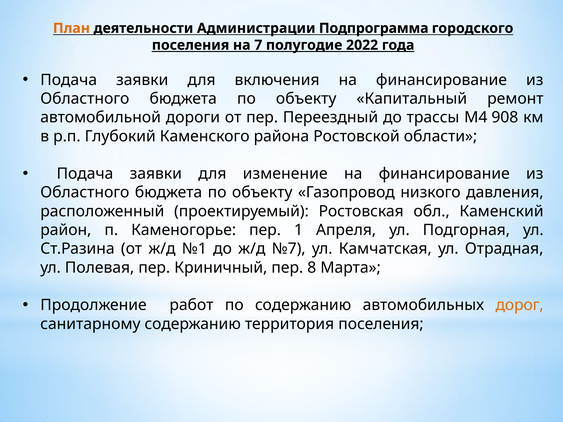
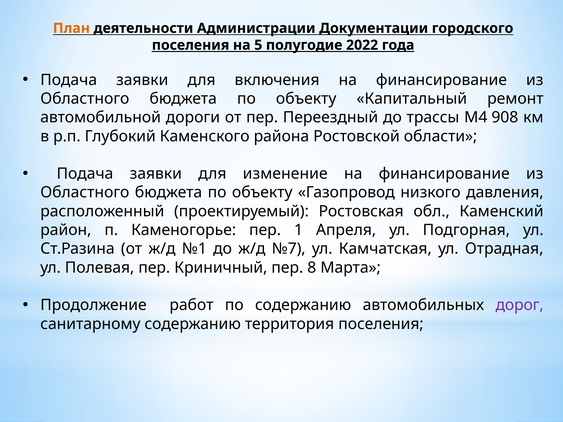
Подпрограмма: Подпрограмма -> Документации
7: 7 -> 5
дорог colour: orange -> purple
